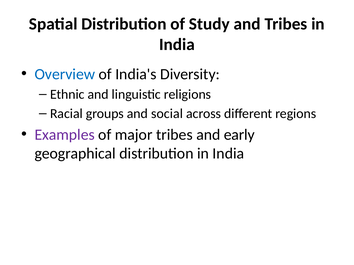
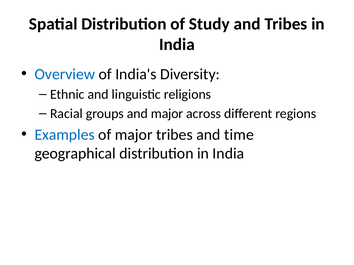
and social: social -> major
Examples colour: purple -> blue
early: early -> time
